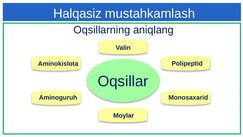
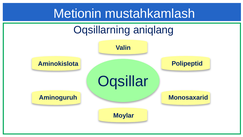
Halqasiz: Halqasiz -> Metionin
